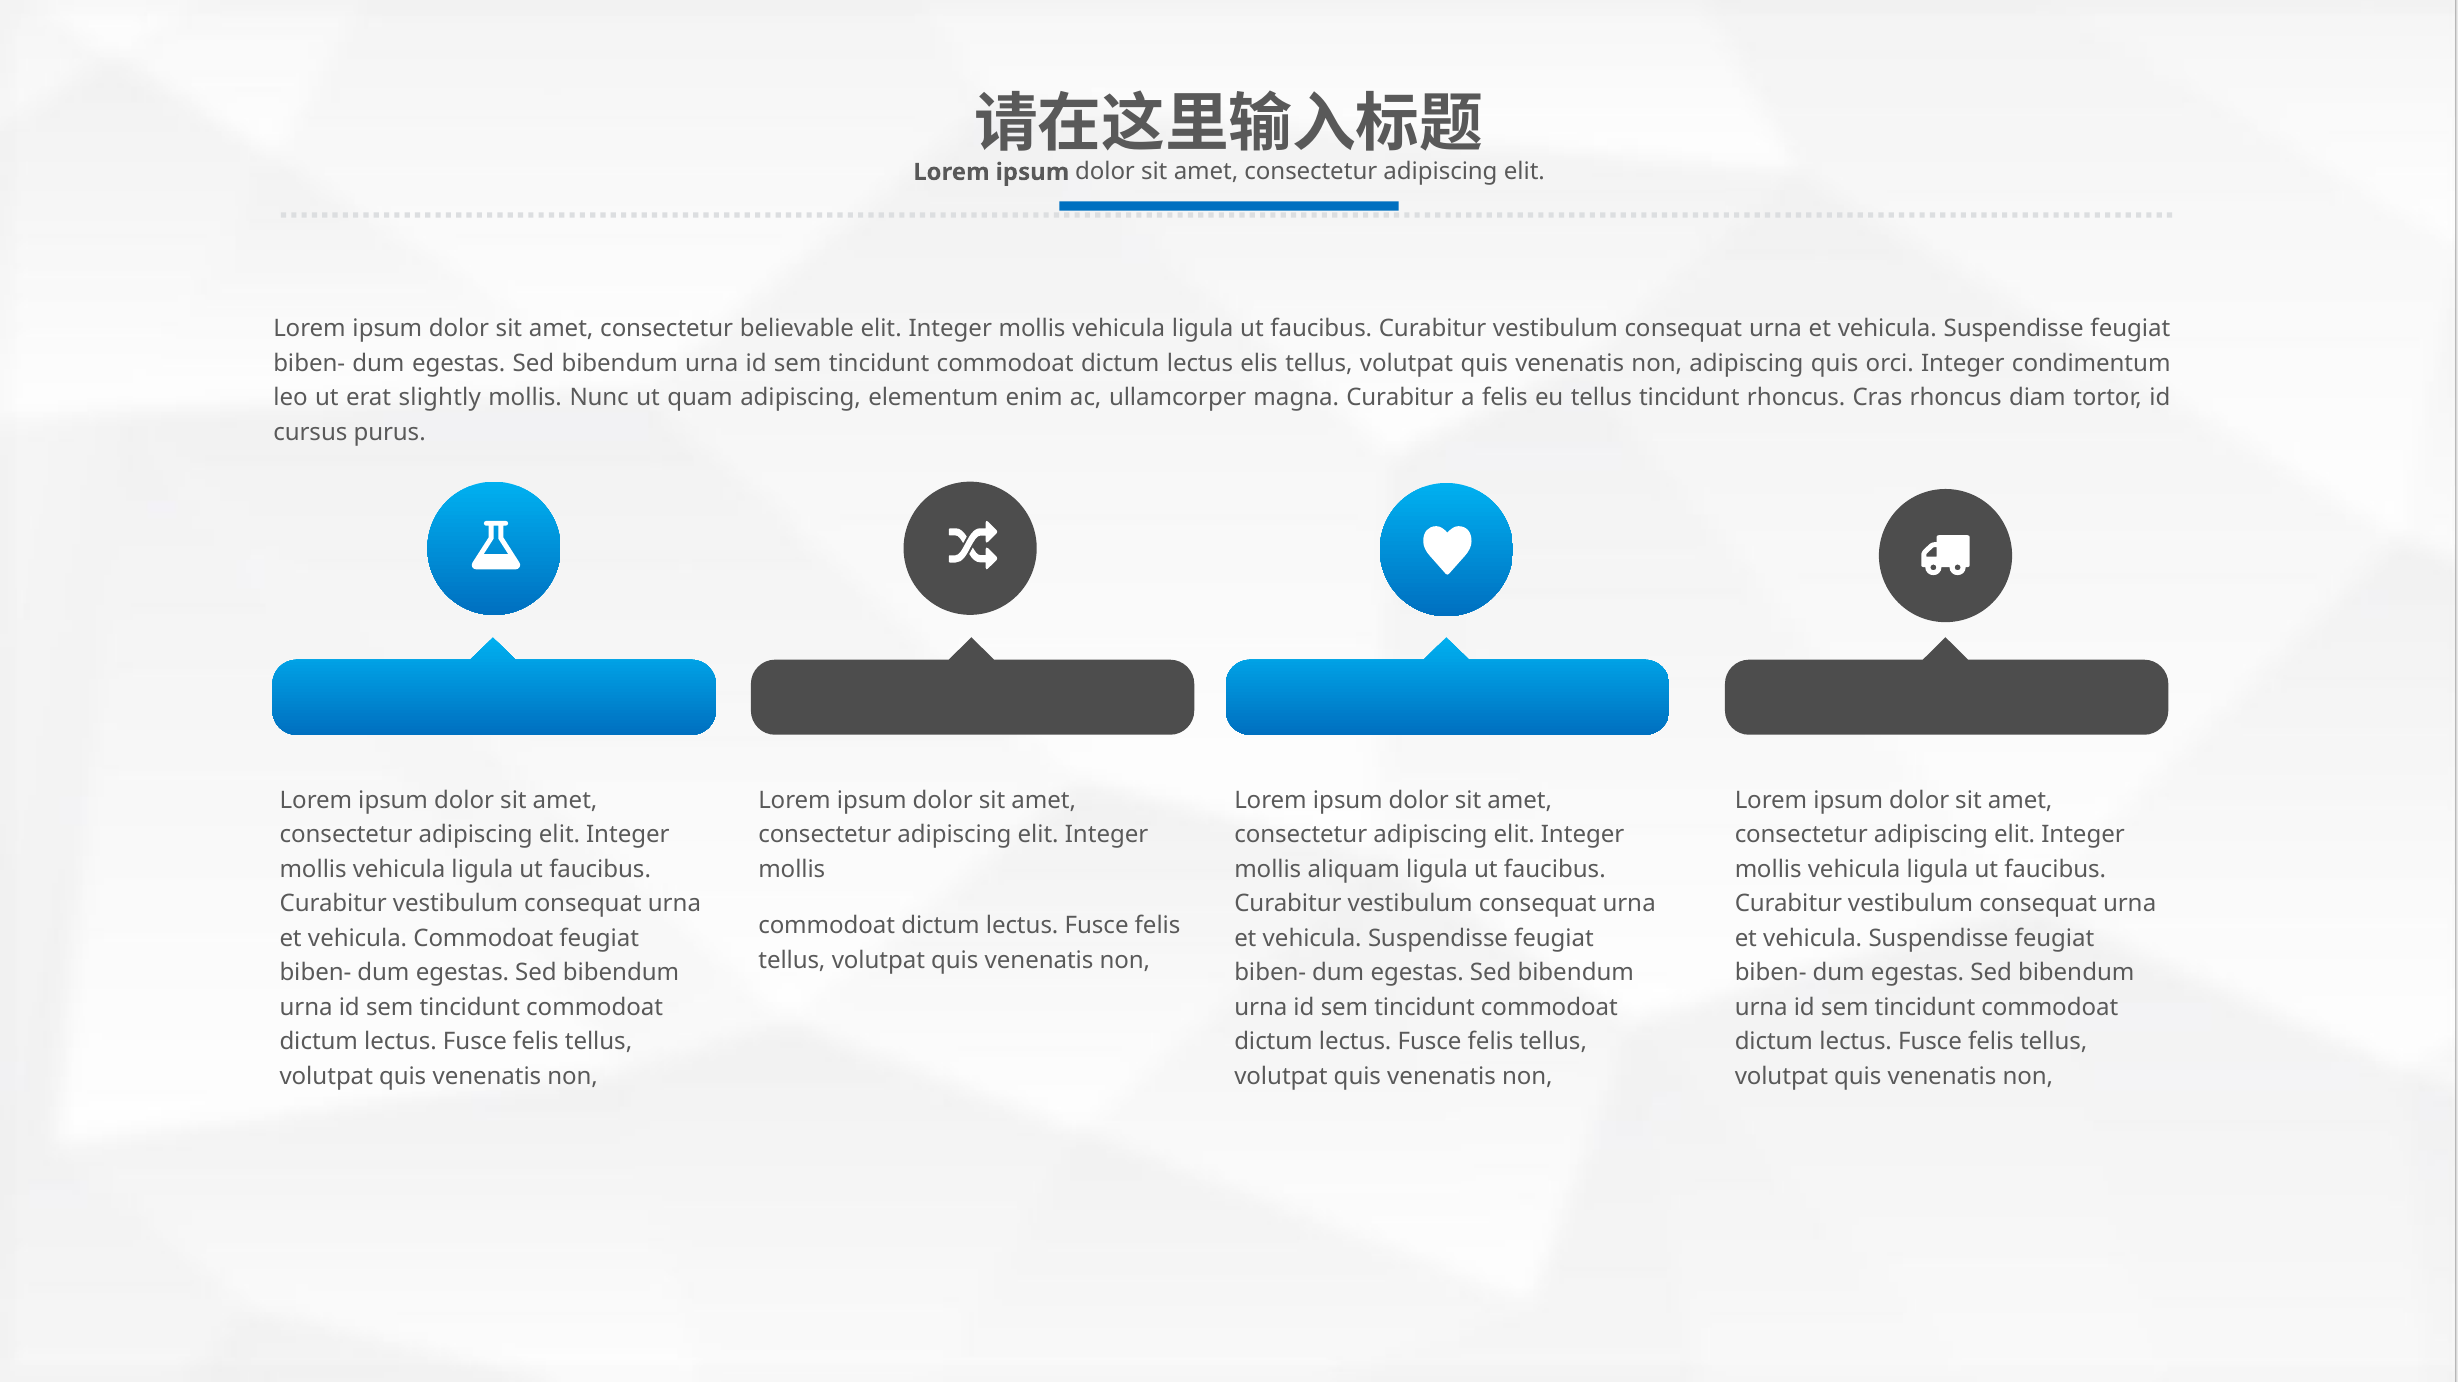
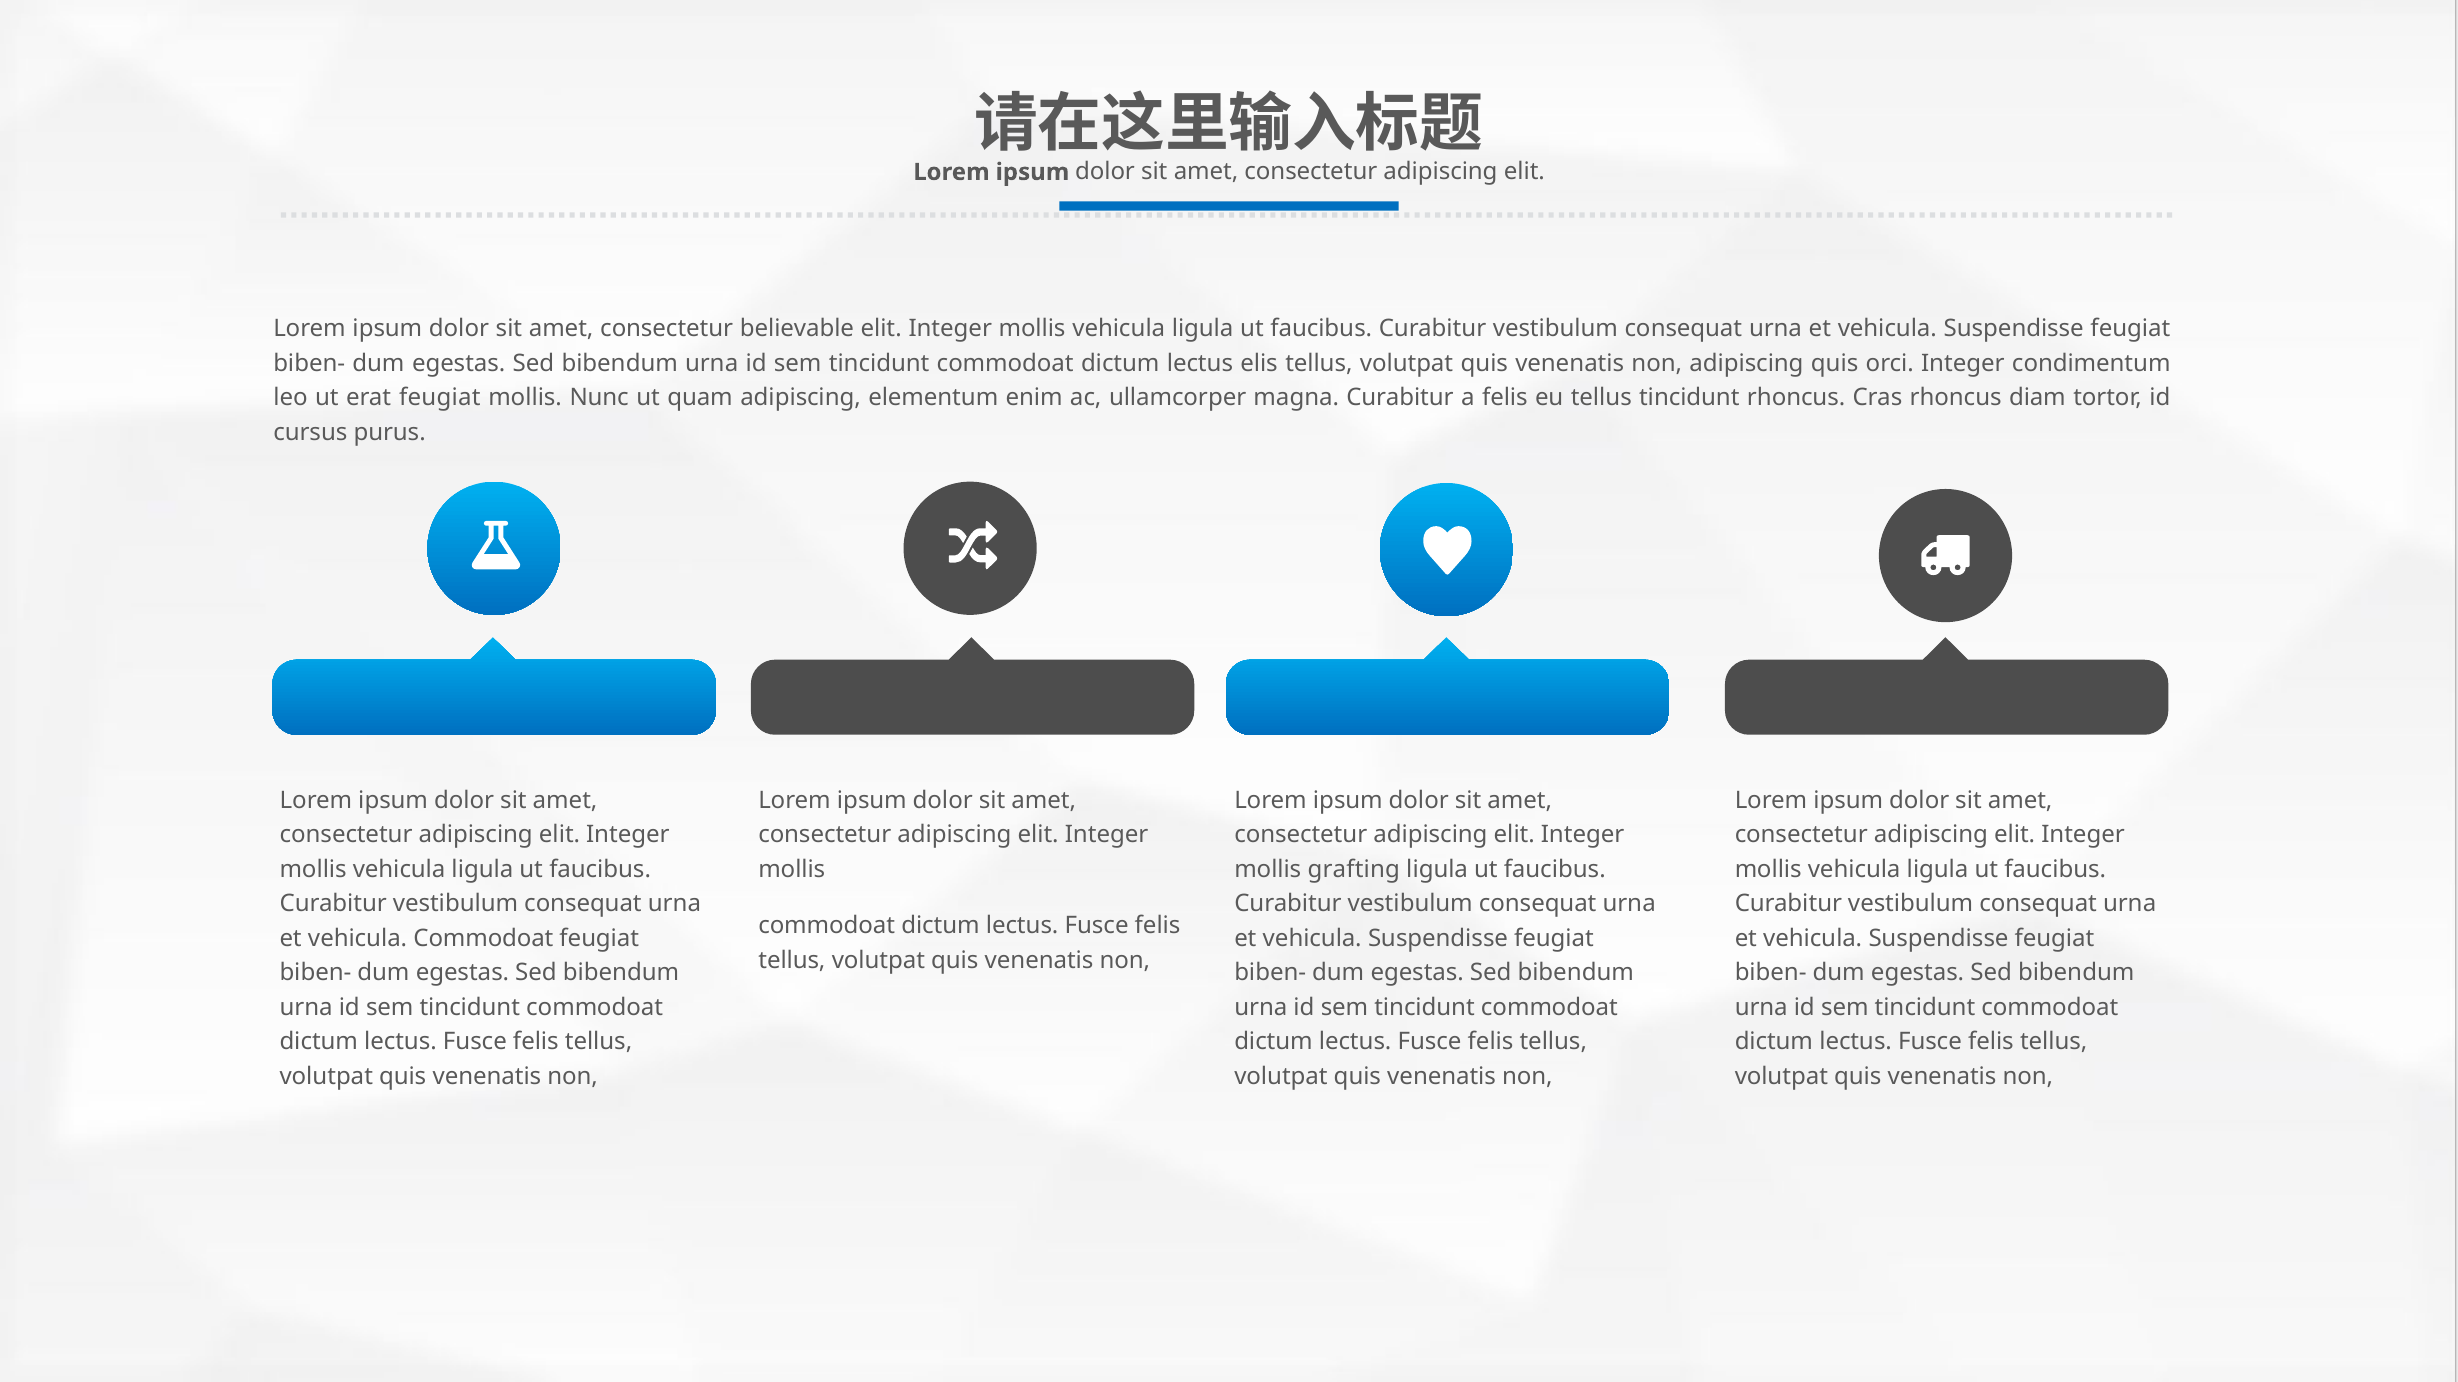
erat slightly: slightly -> feugiat
aliquam: aliquam -> grafting
